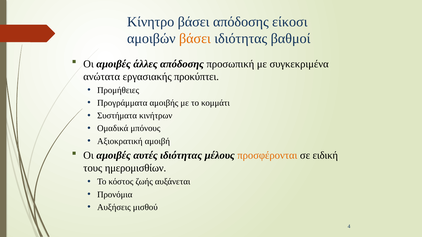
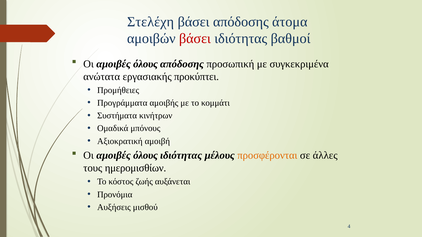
Κίνητρο: Κίνητρο -> Στελέχη
είκοσι: είκοσι -> άτομα
βάσει at (195, 39) colour: orange -> red
άλλες at (145, 64): άλλες -> όλους
αυτές at (146, 156): αυτές -> όλους
ειδική: ειδική -> άλλες
